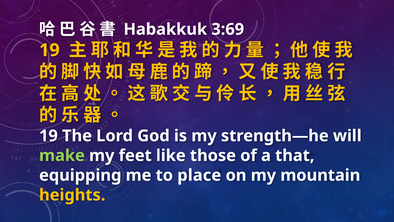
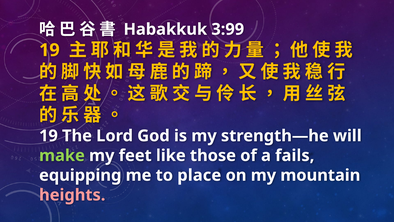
3:69: 3:69 -> 3:99
that: that -> fails
heights colour: yellow -> pink
